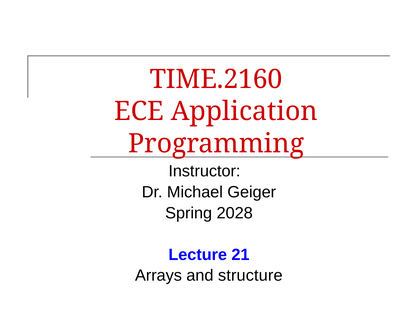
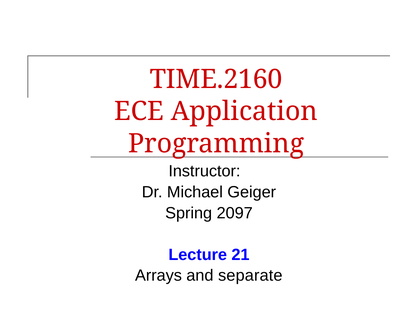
2028: 2028 -> 2097
structure: structure -> separate
